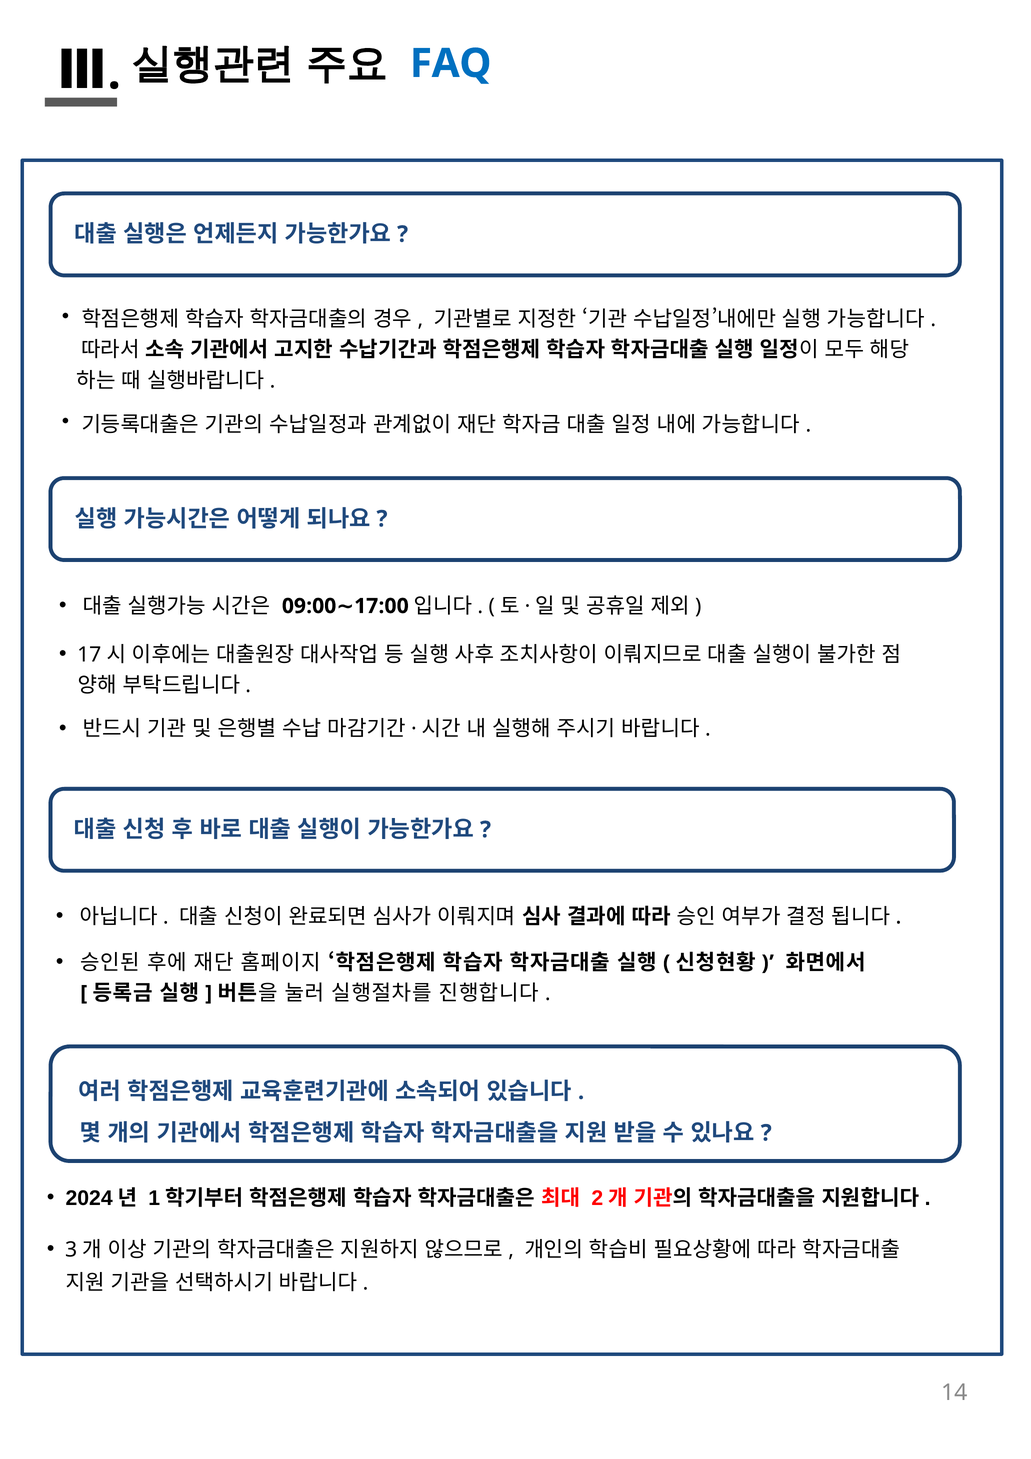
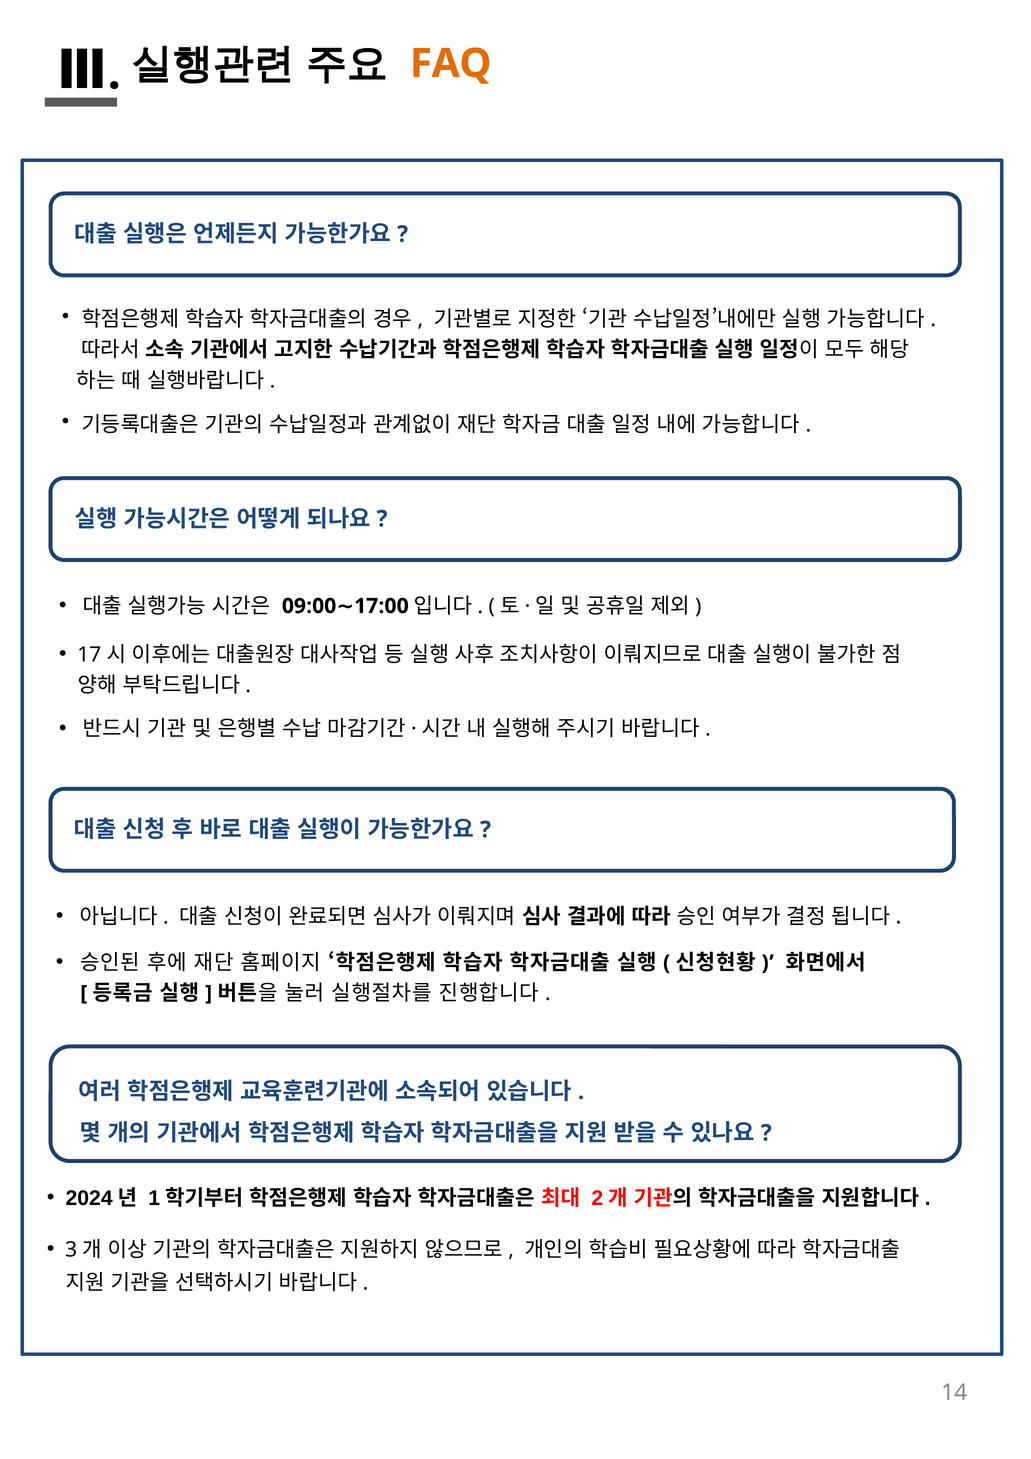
FAQ colour: blue -> orange
